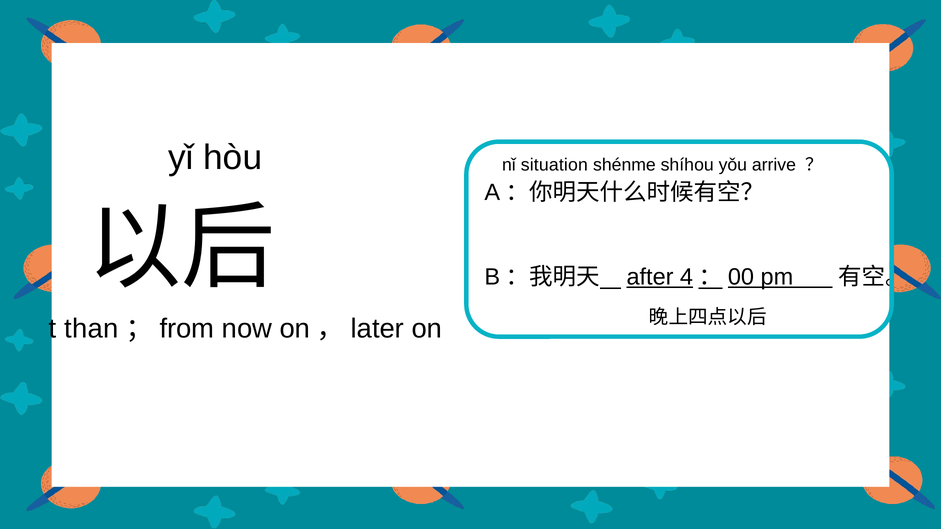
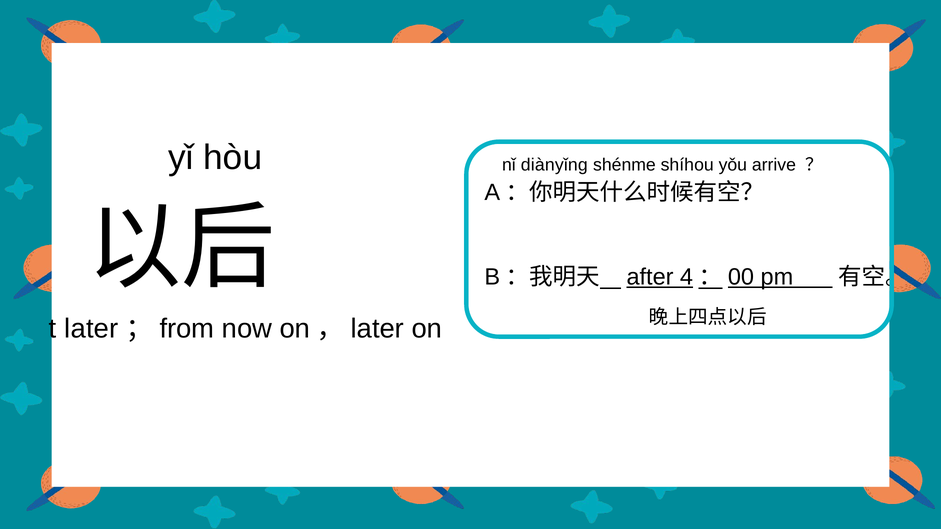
situation: situation -> diànyǐng
t than: than -> later
